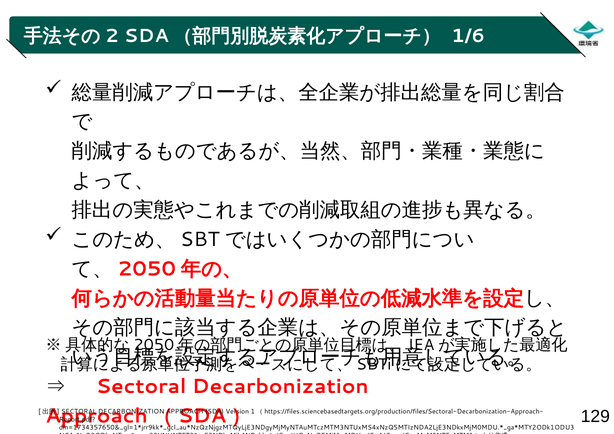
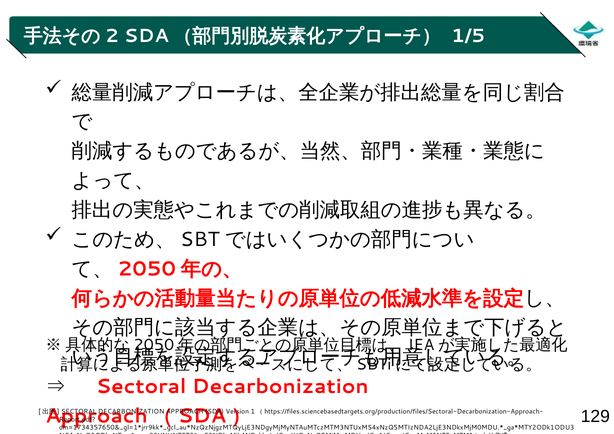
1/6: 1/6 -> 1/5
